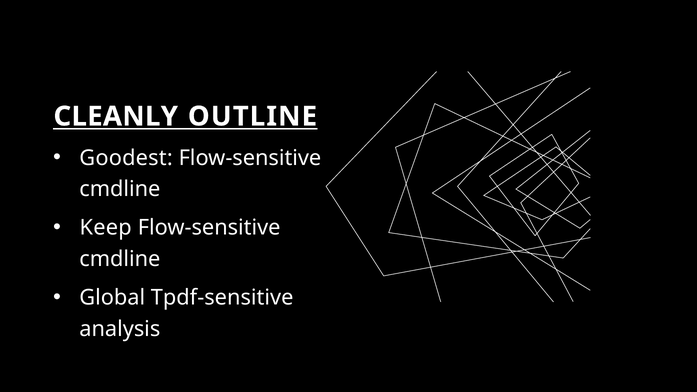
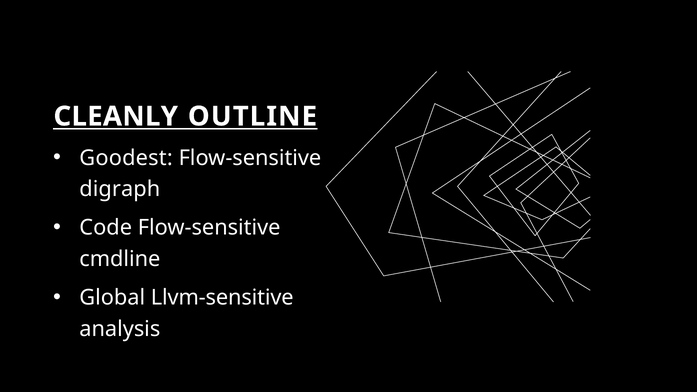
cmdline at (120, 189): cmdline -> digraph
Keep: Keep -> Code
Tpdf-sensitive: Tpdf-sensitive -> Llvm-sensitive
